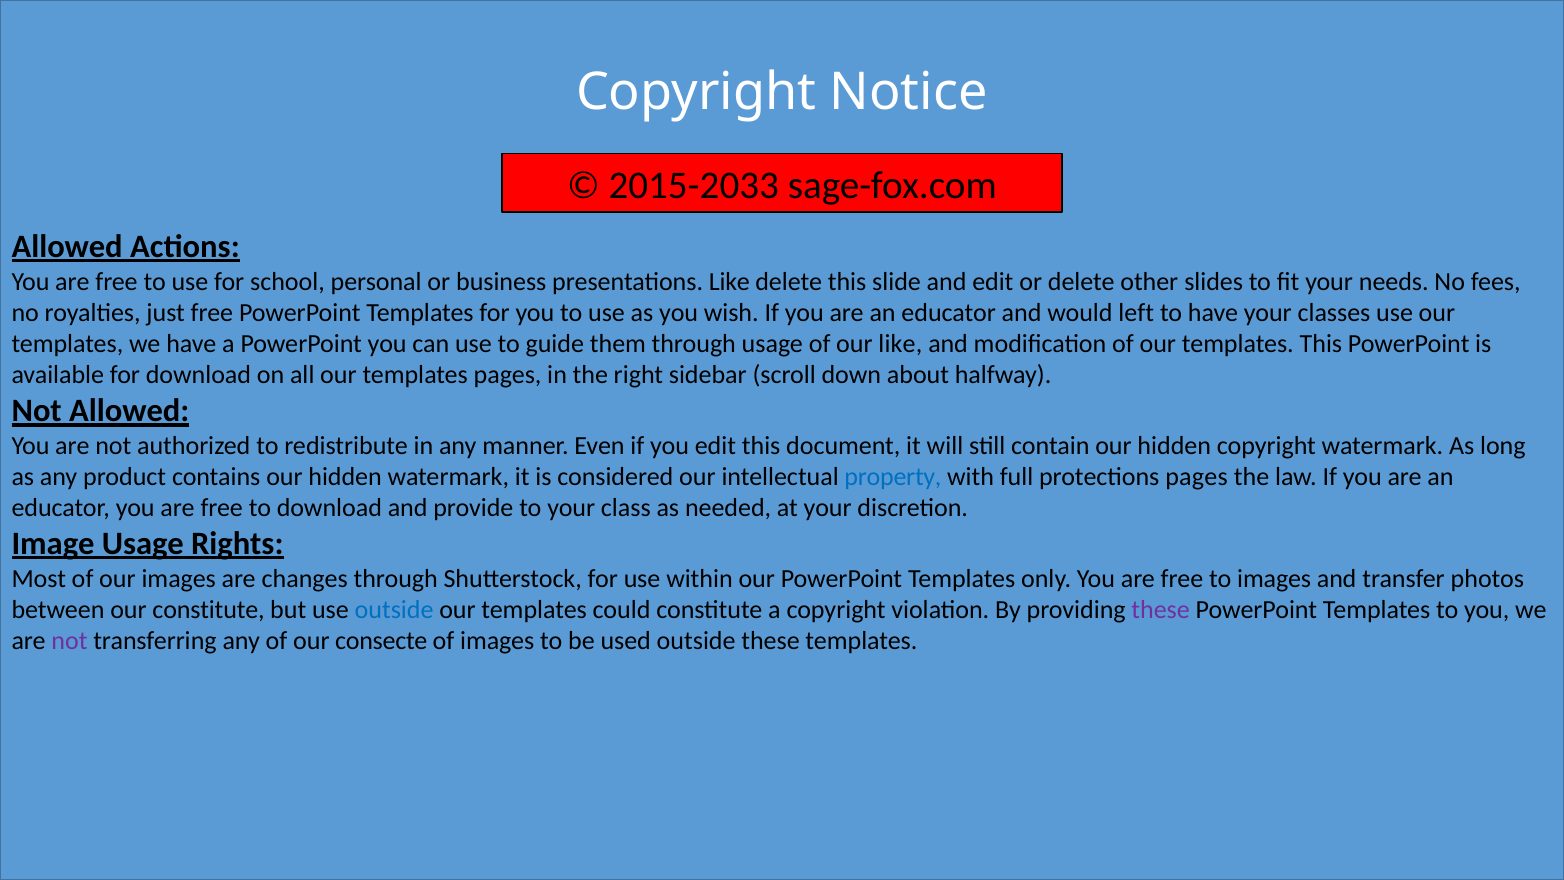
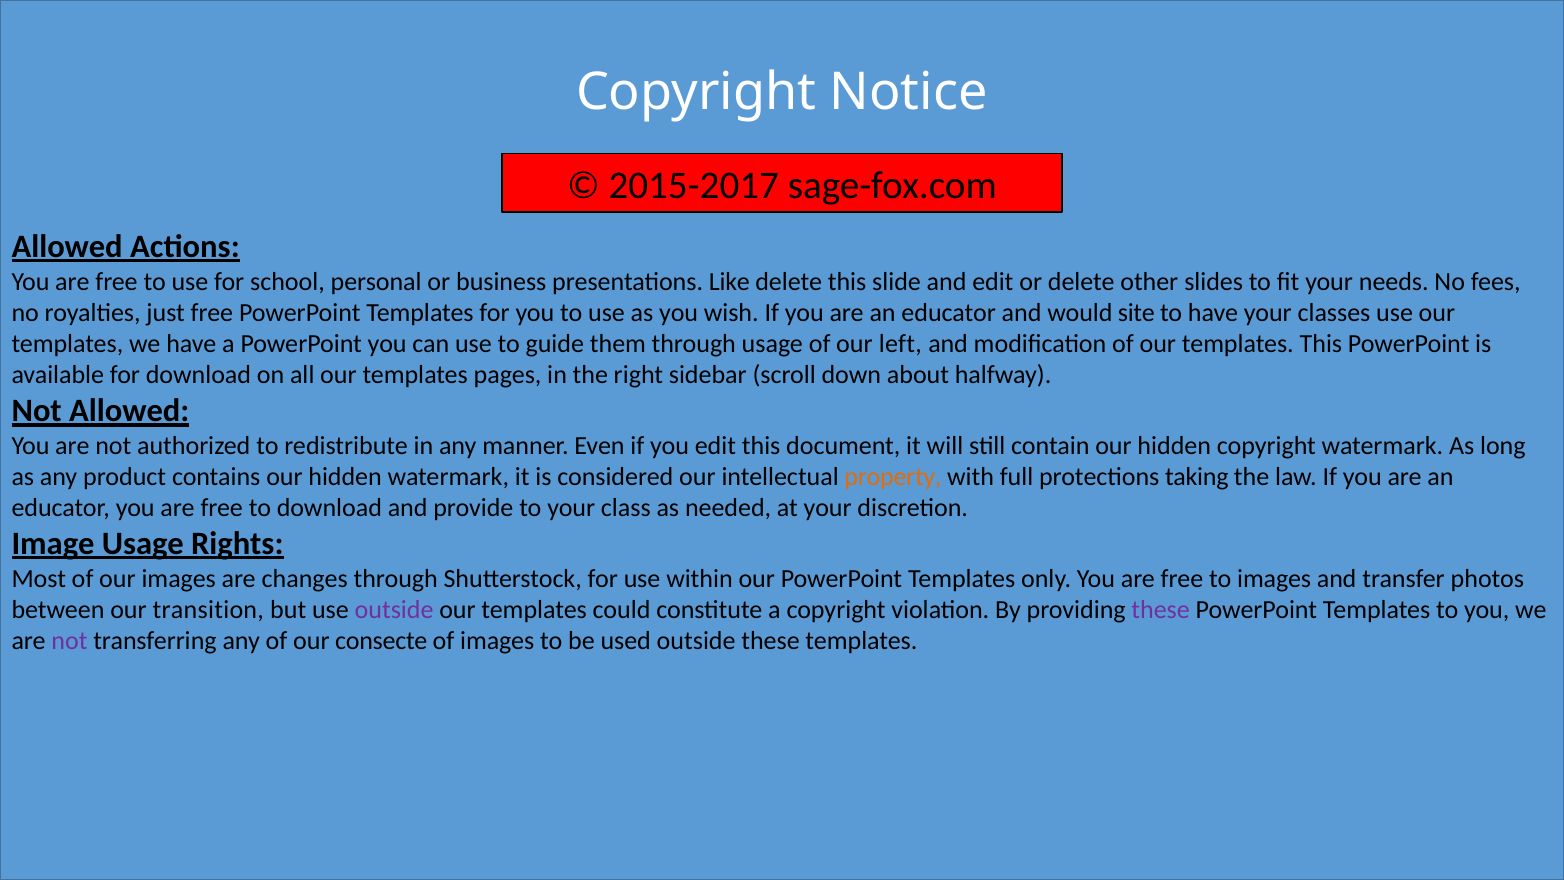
2015-2033: 2015-2033 -> 2015-2017
left: left -> site
our like: like -> left
property colour: blue -> orange
protections pages: pages -> taking
our constitute: constitute -> transition
outside at (394, 610) colour: blue -> purple
